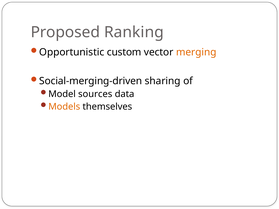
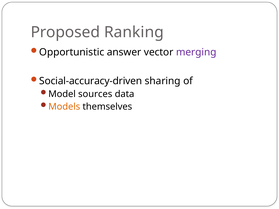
custom: custom -> answer
merging colour: orange -> purple
Social-merging-driven: Social-merging-driven -> Social-accuracy-driven
